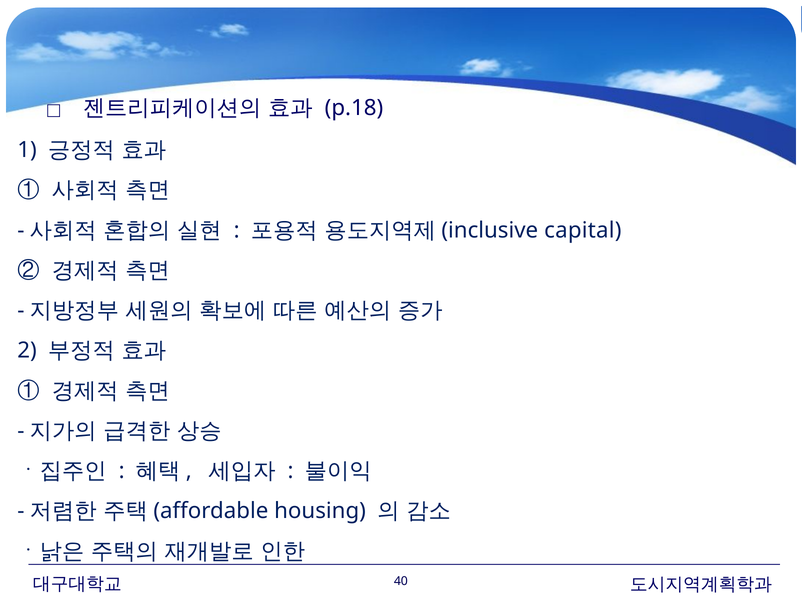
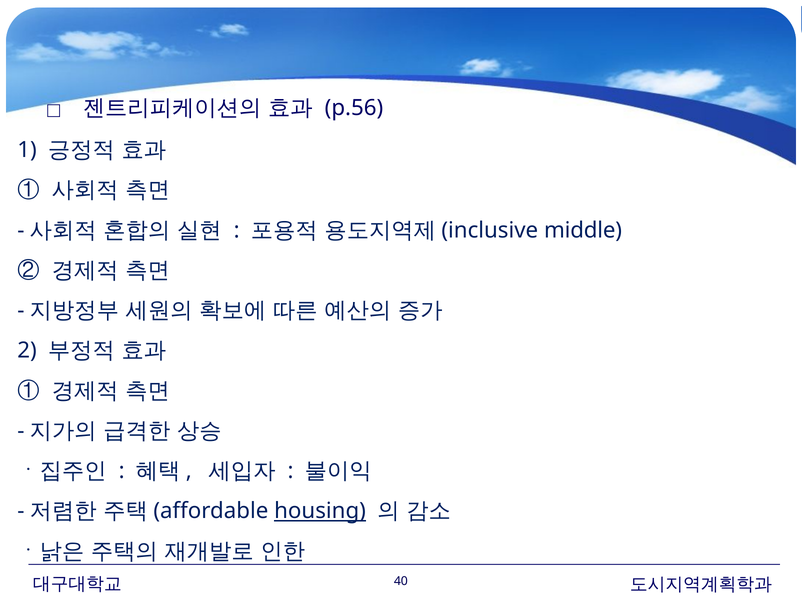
p.18: p.18 -> p.56
capital: capital -> middle
housing underline: none -> present
